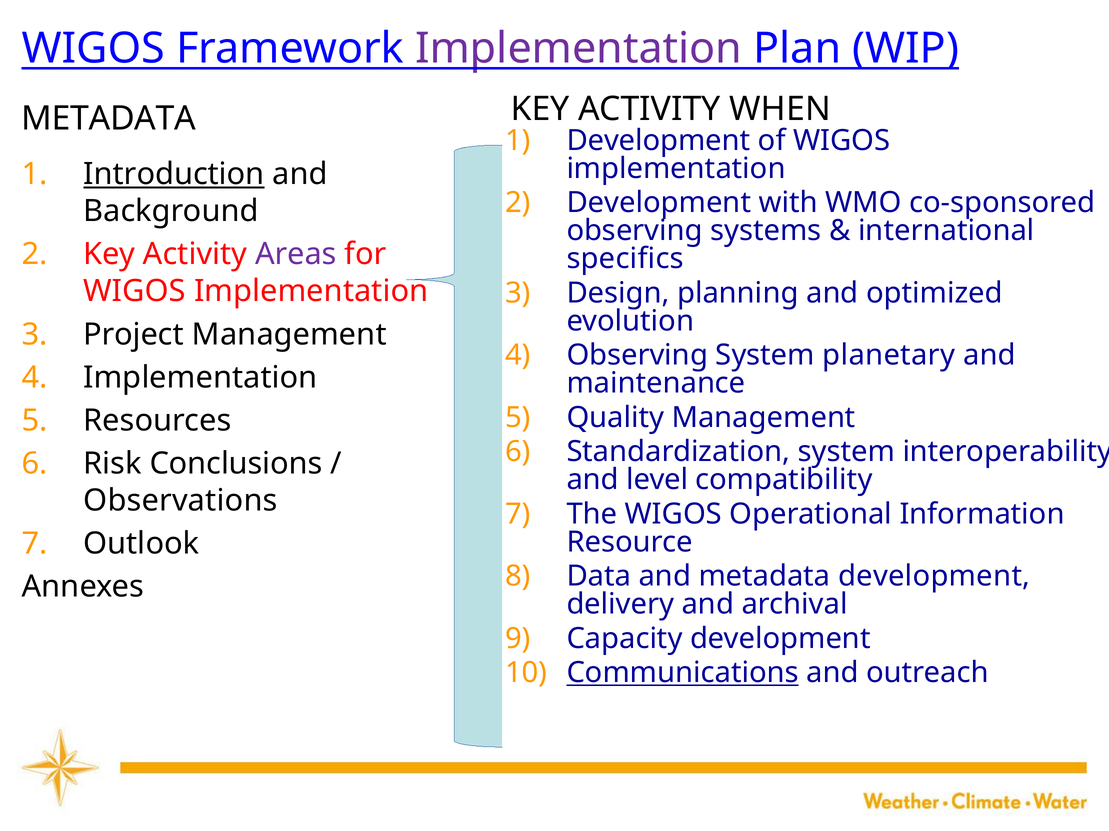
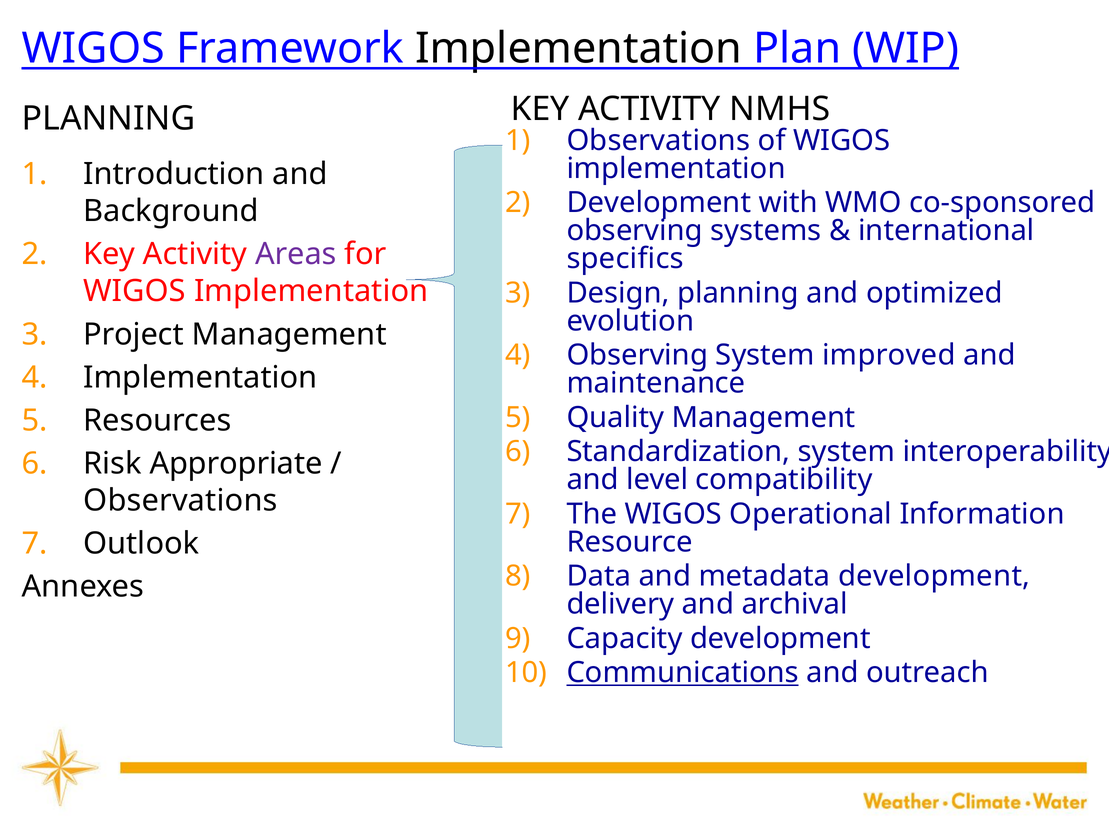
Implementation at (579, 49) colour: purple -> black
WHEN: WHEN -> NMHS
METADATA at (109, 119): METADATA -> PLANNING
Development at (658, 140): Development -> Observations
Introduction underline: present -> none
planetary: planetary -> improved
Conclusions: Conclusions -> Appropriate
